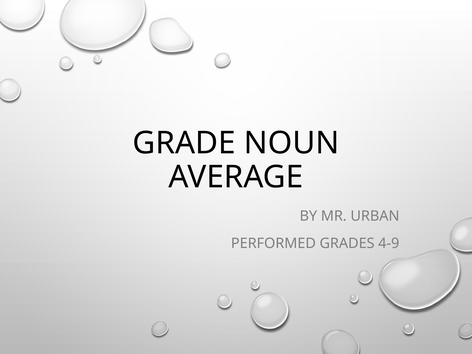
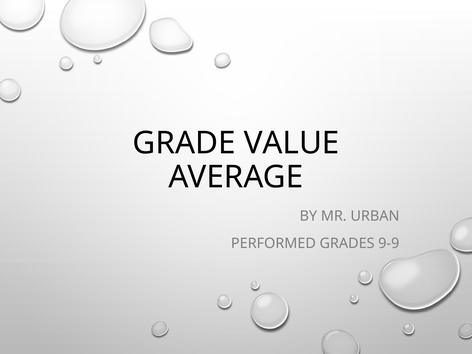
NOUN: NOUN -> VALUE
4-9: 4-9 -> 9-9
